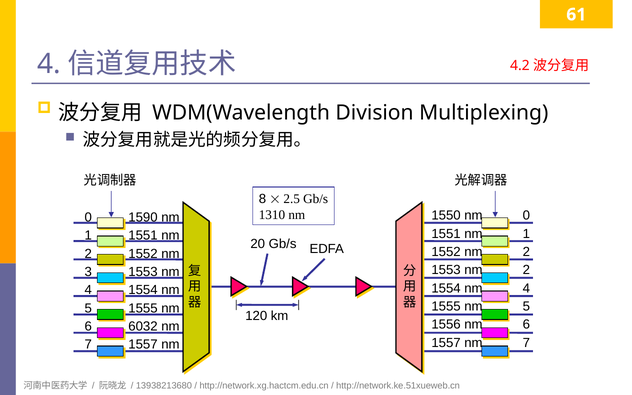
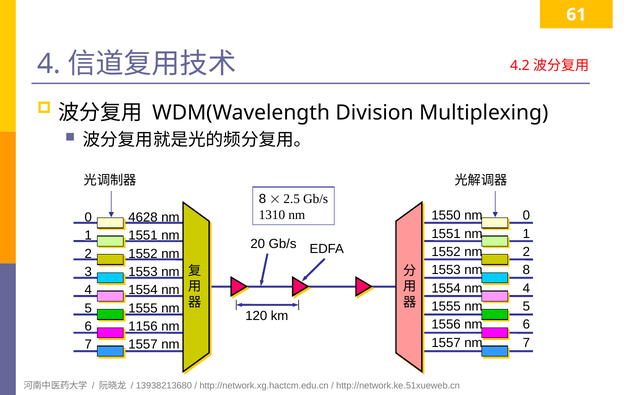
1590: 1590 -> 4628
1553 nm 2: 2 -> 8
6032: 6032 -> 1156
